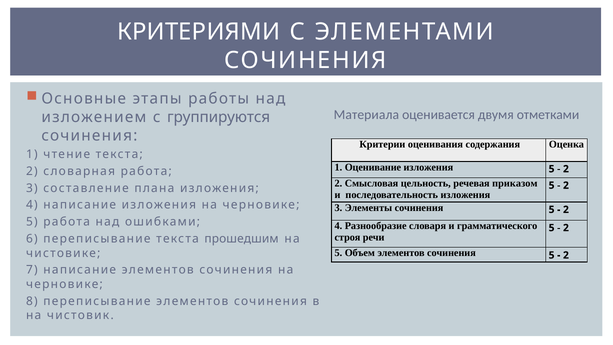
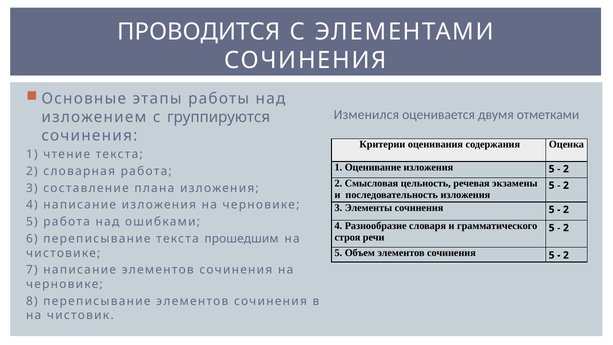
КРИТЕРИЯМИ: КРИТЕРИЯМИ -> ПРОВОДИТСЯ
Материала: Материала -> Изменился
приказом: приказом -> экзамены
